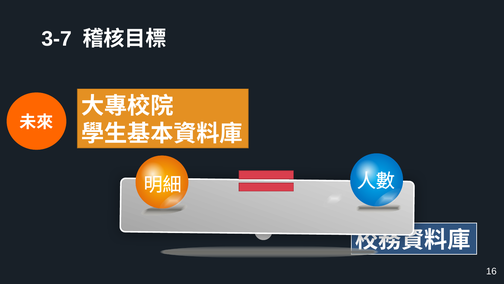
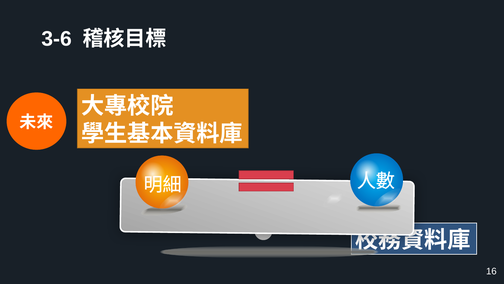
3-7: 3-7 -> 3-6
